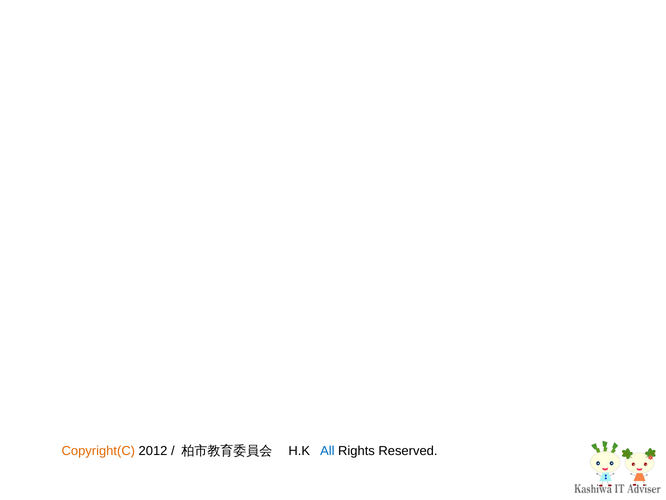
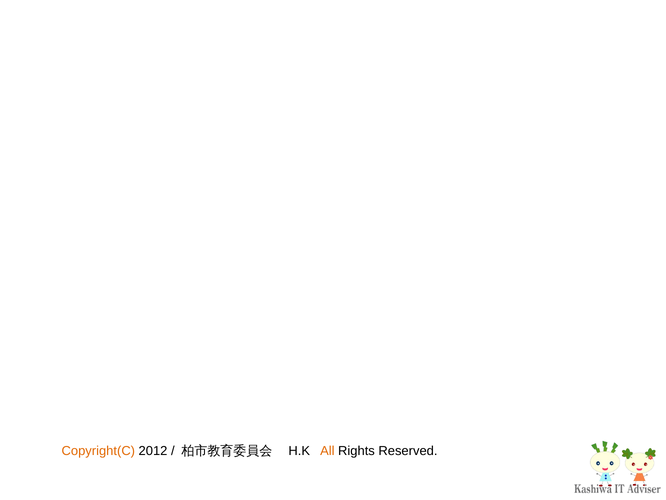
All colour: blue -> orange
